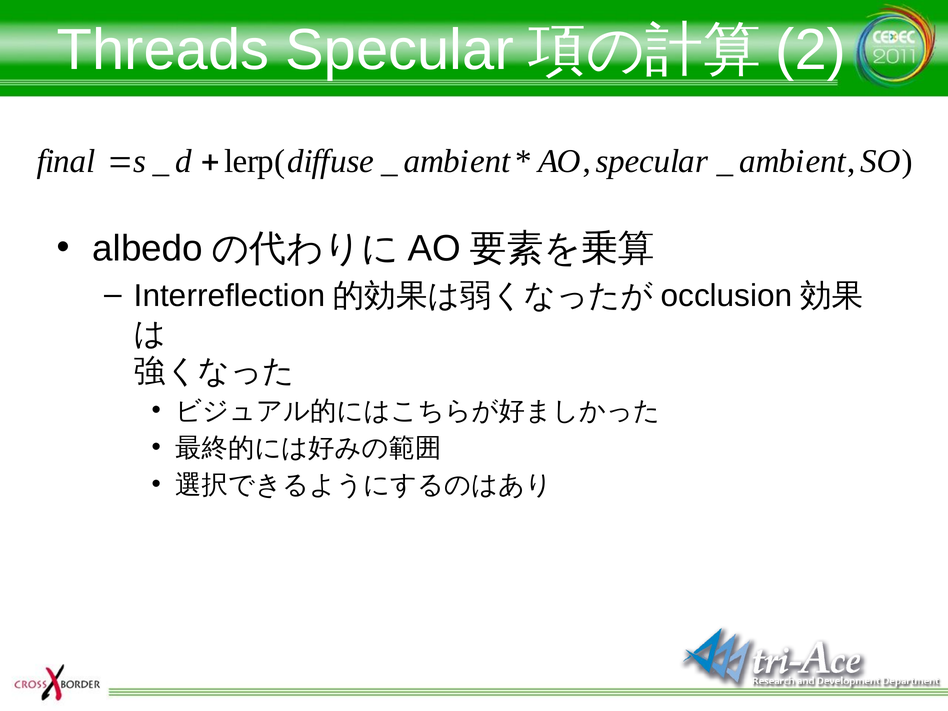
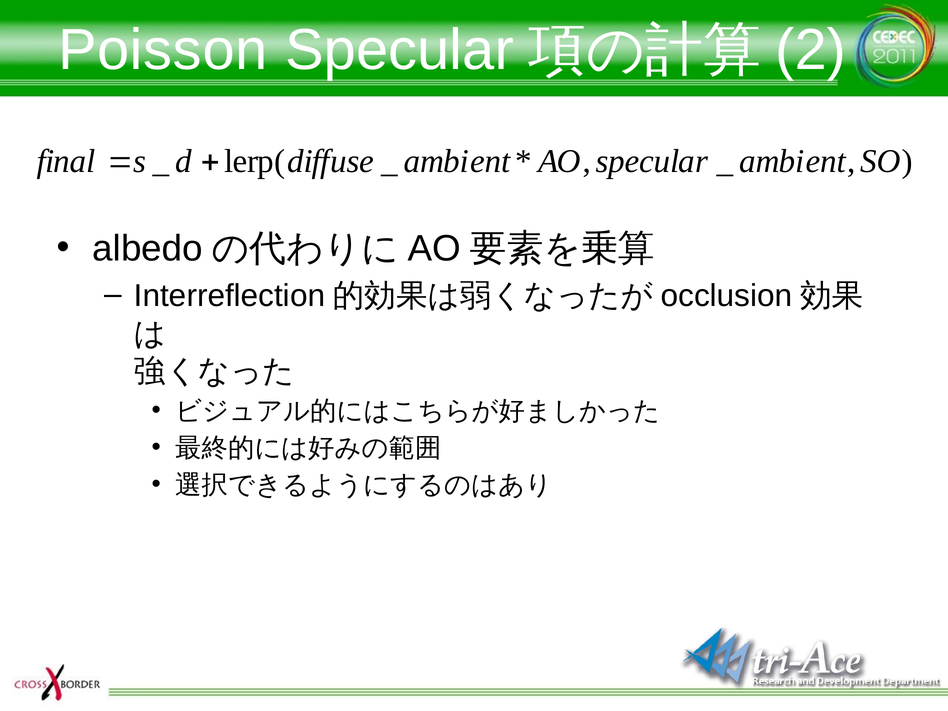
Threads: Threads -> Poisson
